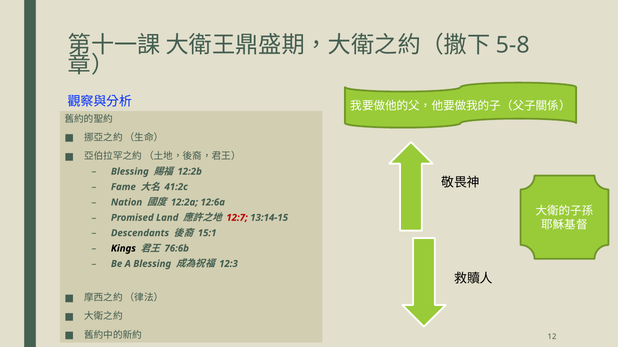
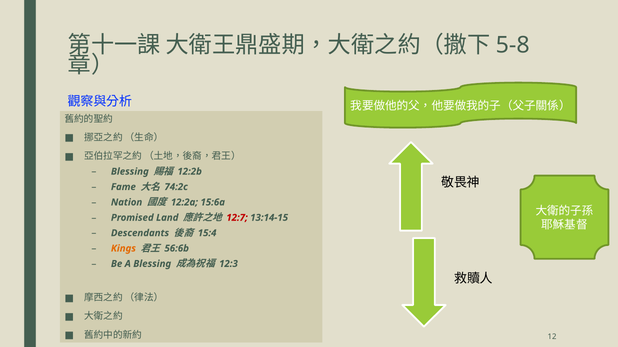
41:2c: 41:2c -> 74:2c
12:6a: 12:6a -> 15:6a
15:1: 15:1 -> 15:4
Kings colour: black -> orange
76:6b: 76:6b -> 56:6b
